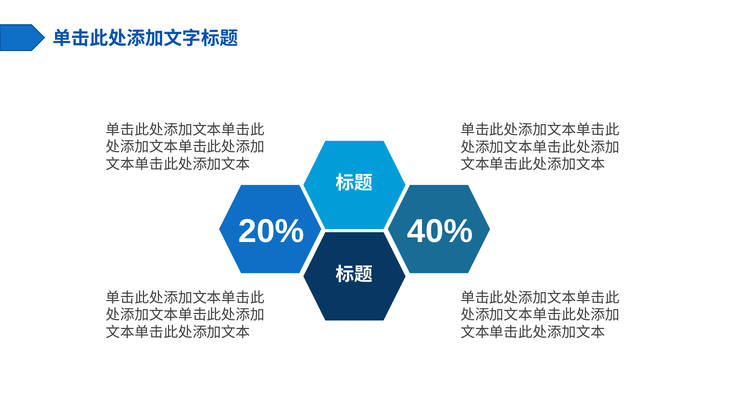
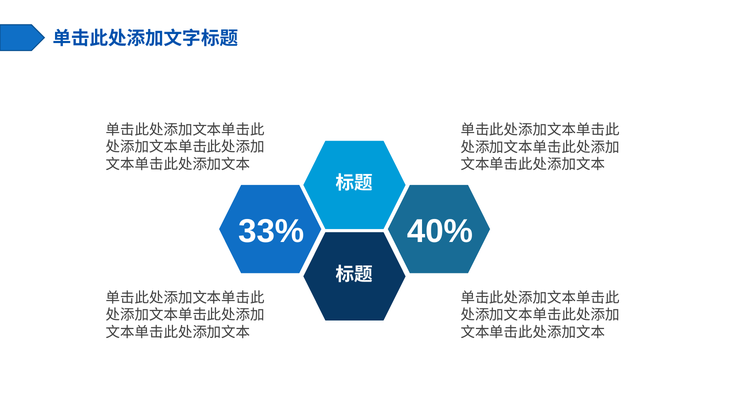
20%: 20% -> 33%
